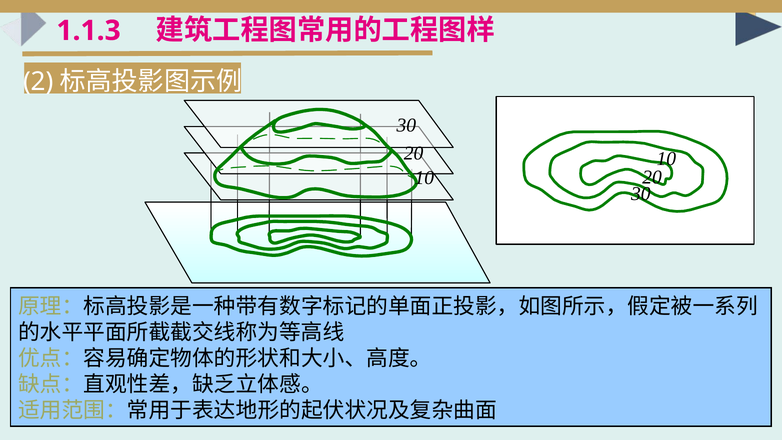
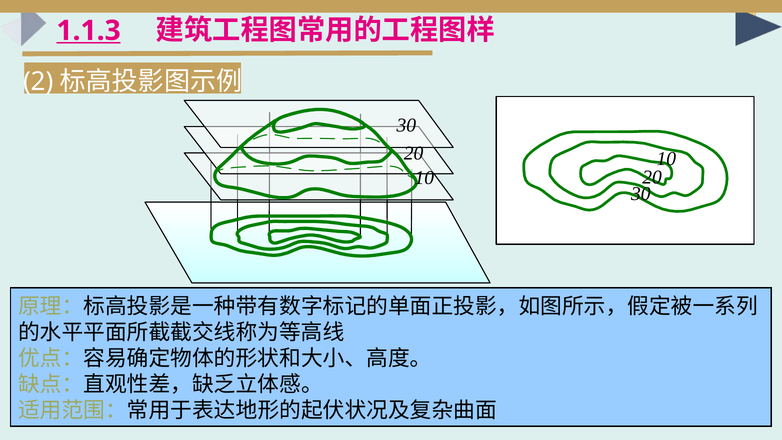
1.1.3 underline: none -> present
